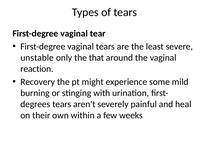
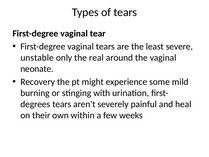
that: that -> real
reaction: reaction -> neonate
